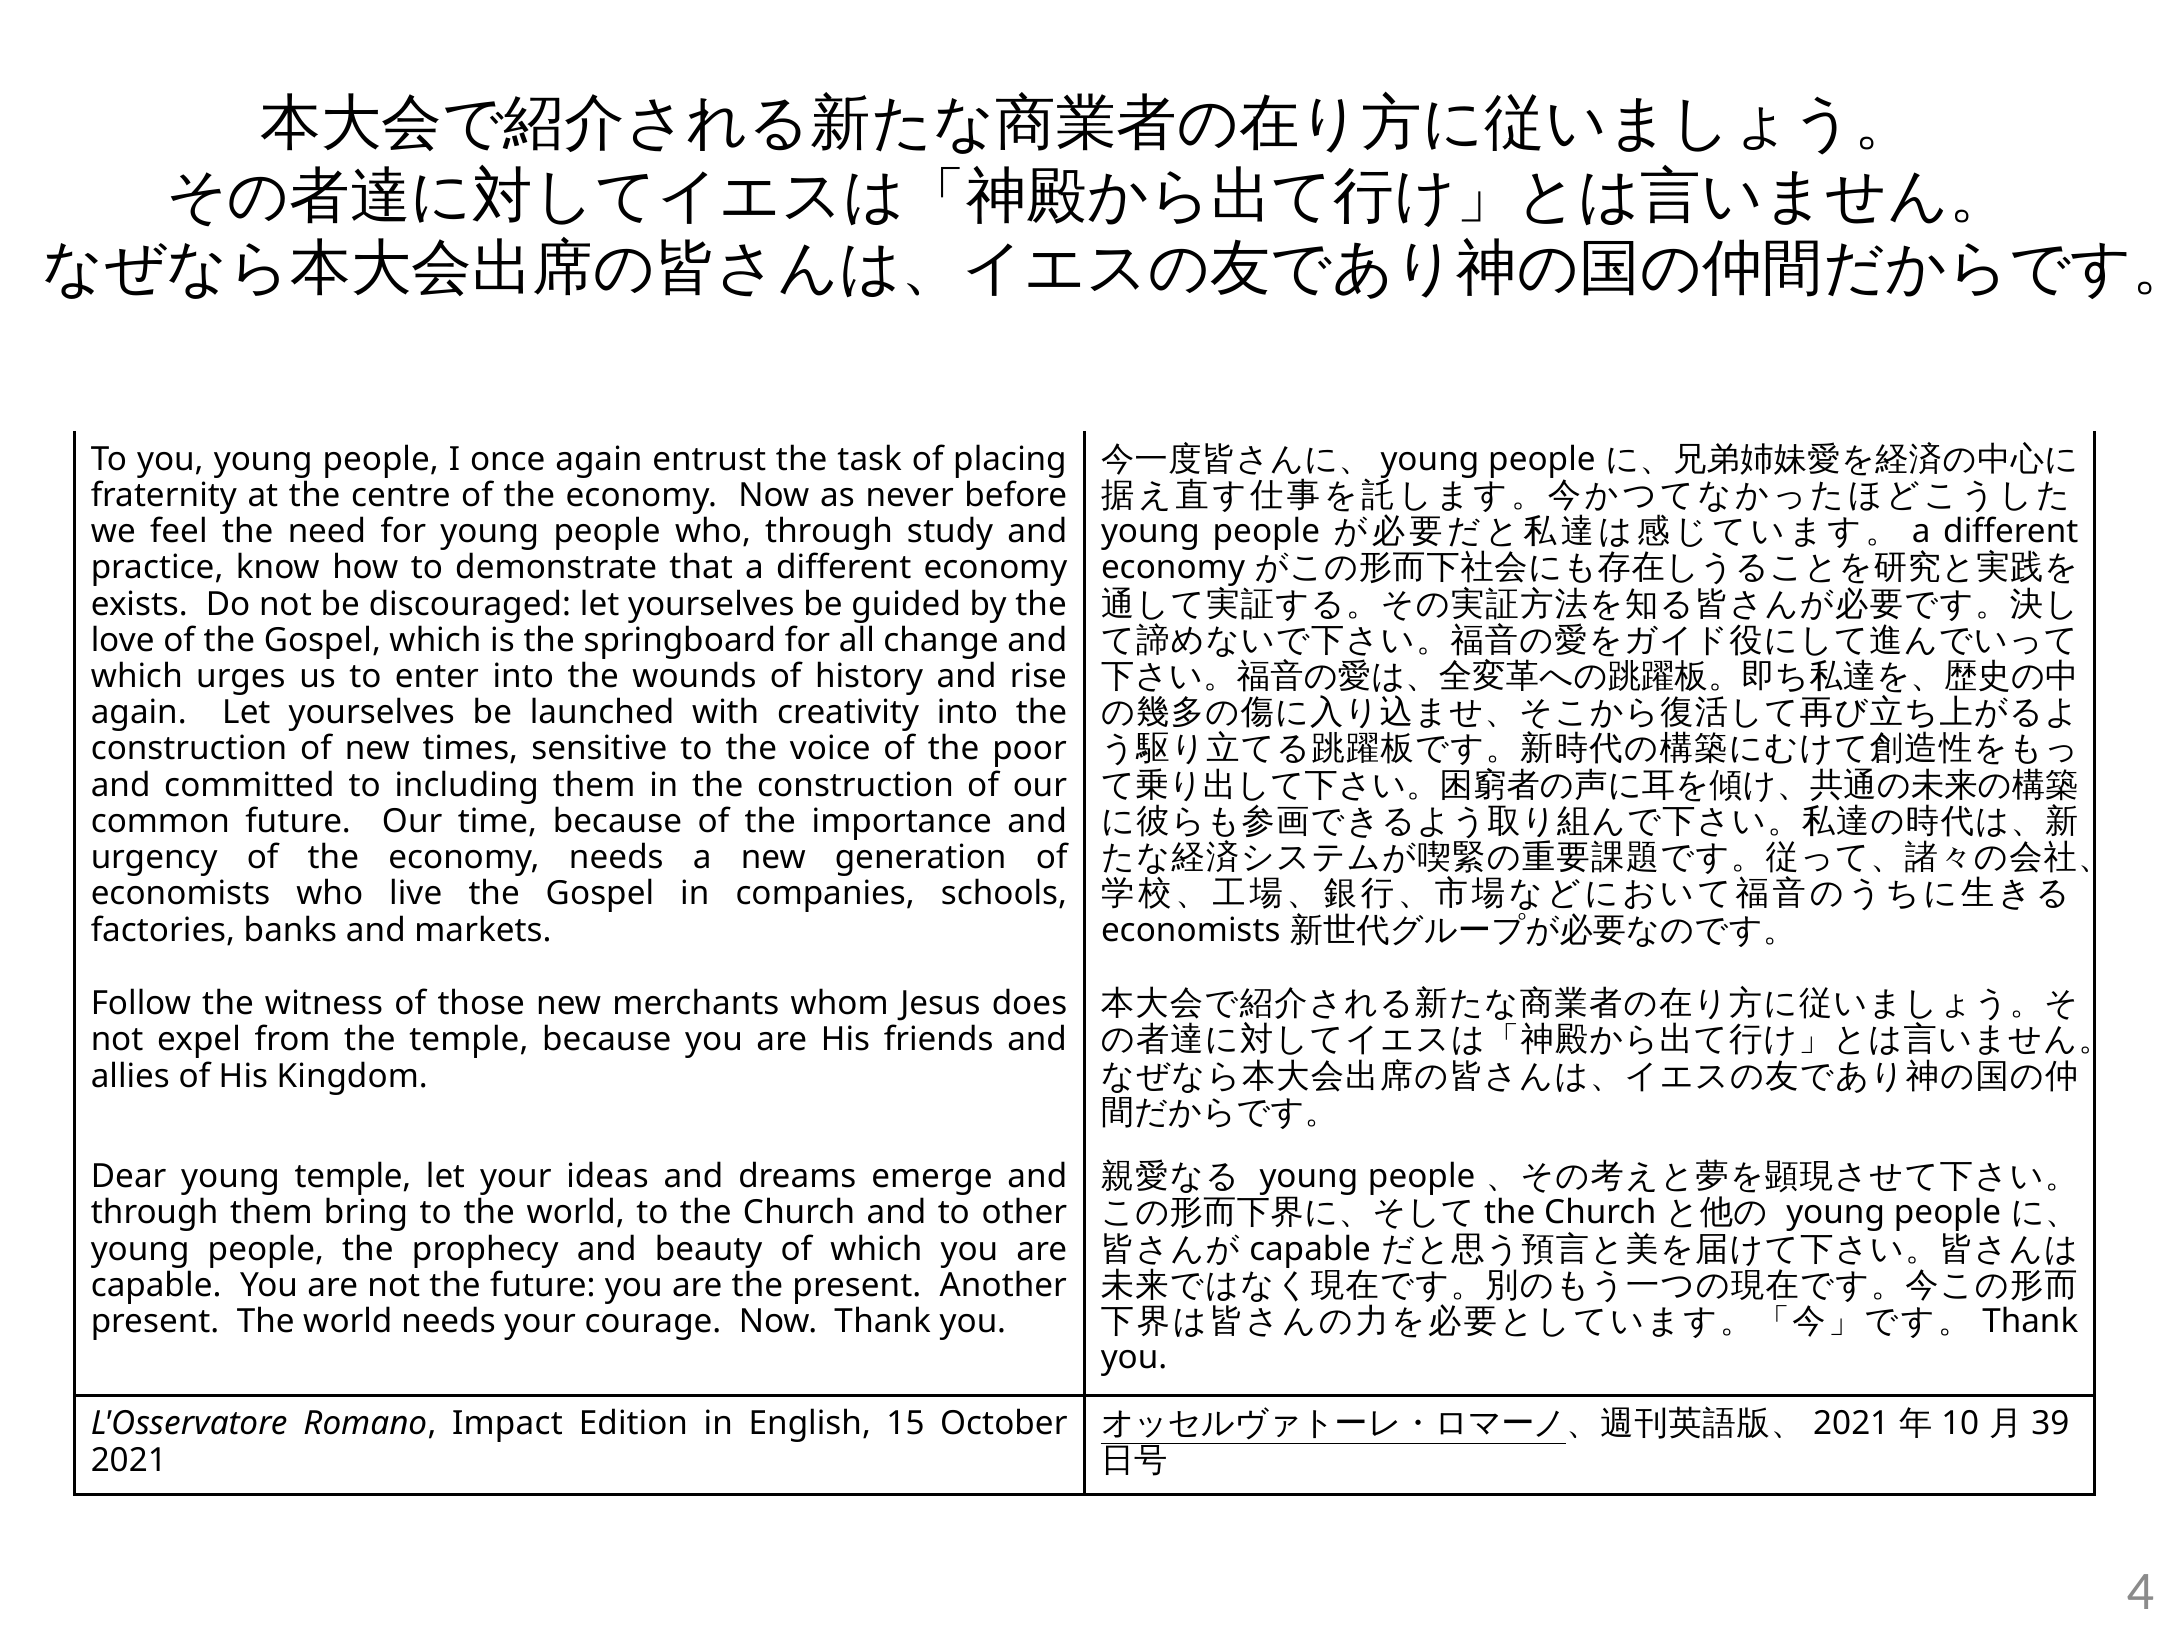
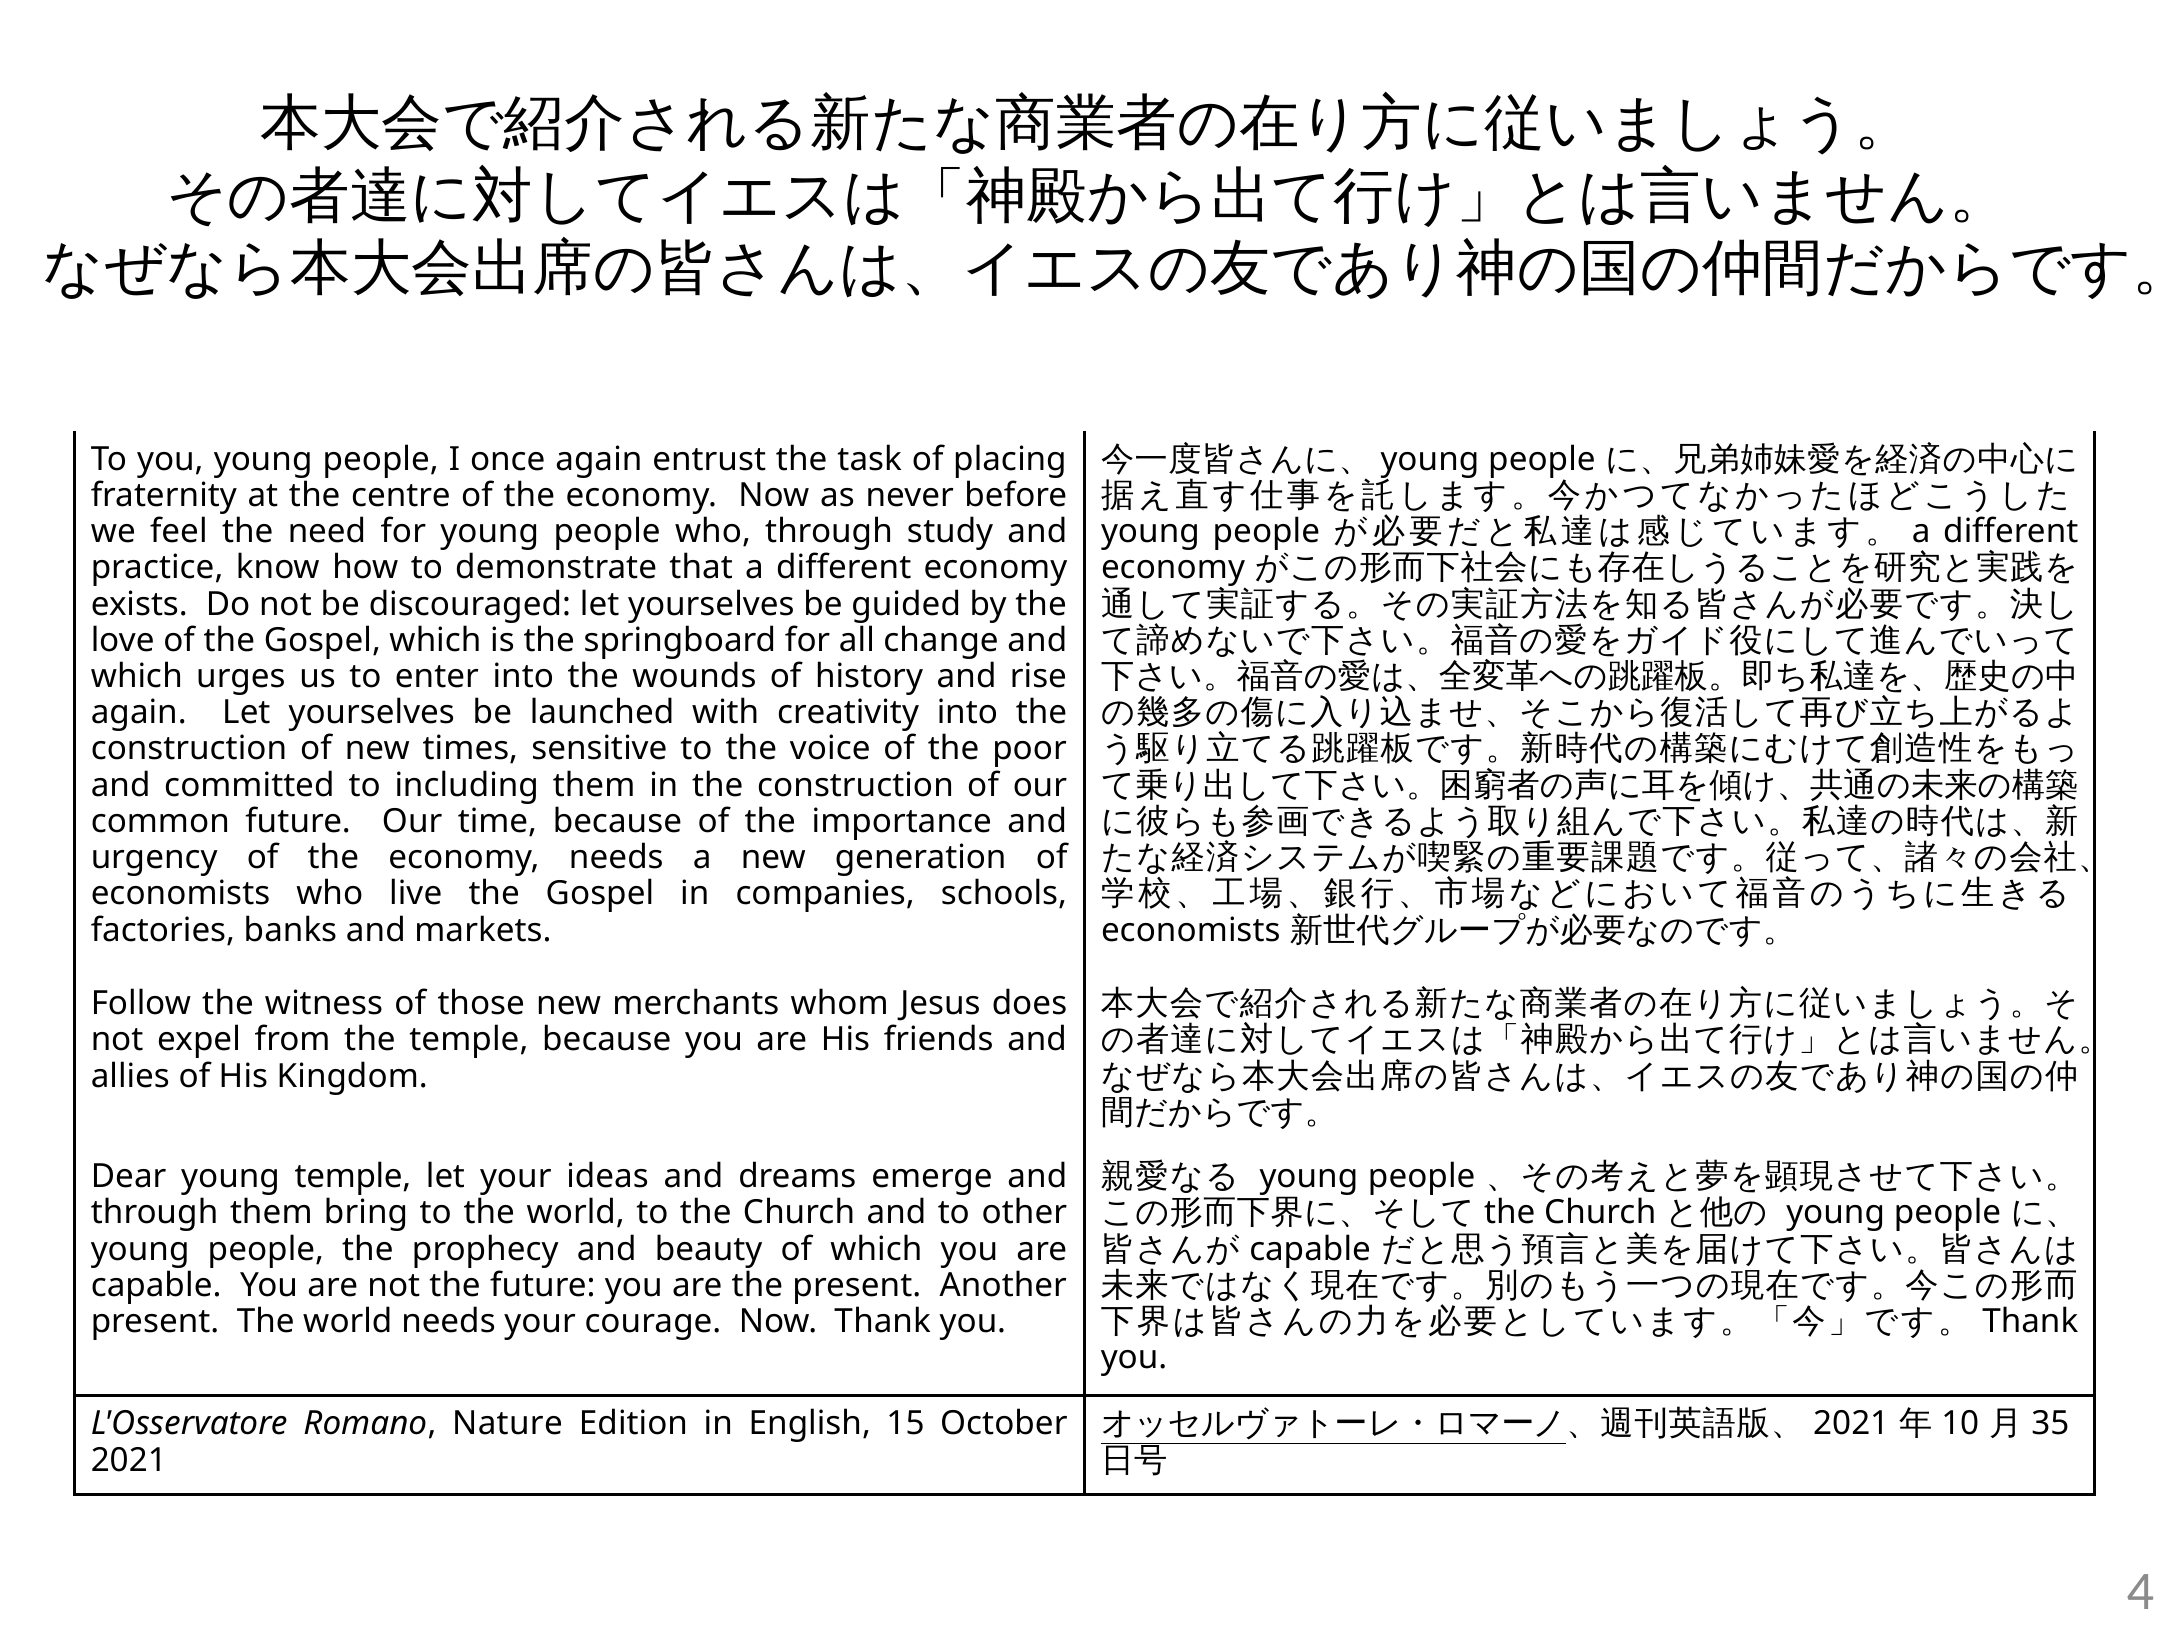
39: 39 -> 35
Impact: Impact -> Nature
